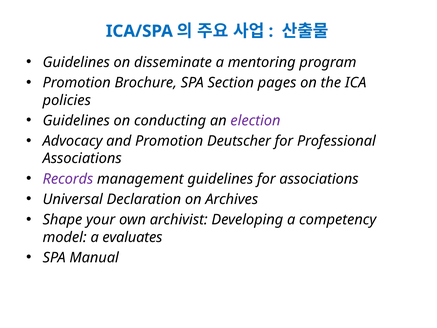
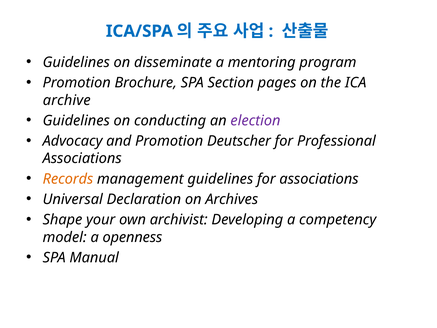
policies: policies -> archive
Records colour: purple -> orange
evaluates: evaluates -> openness
